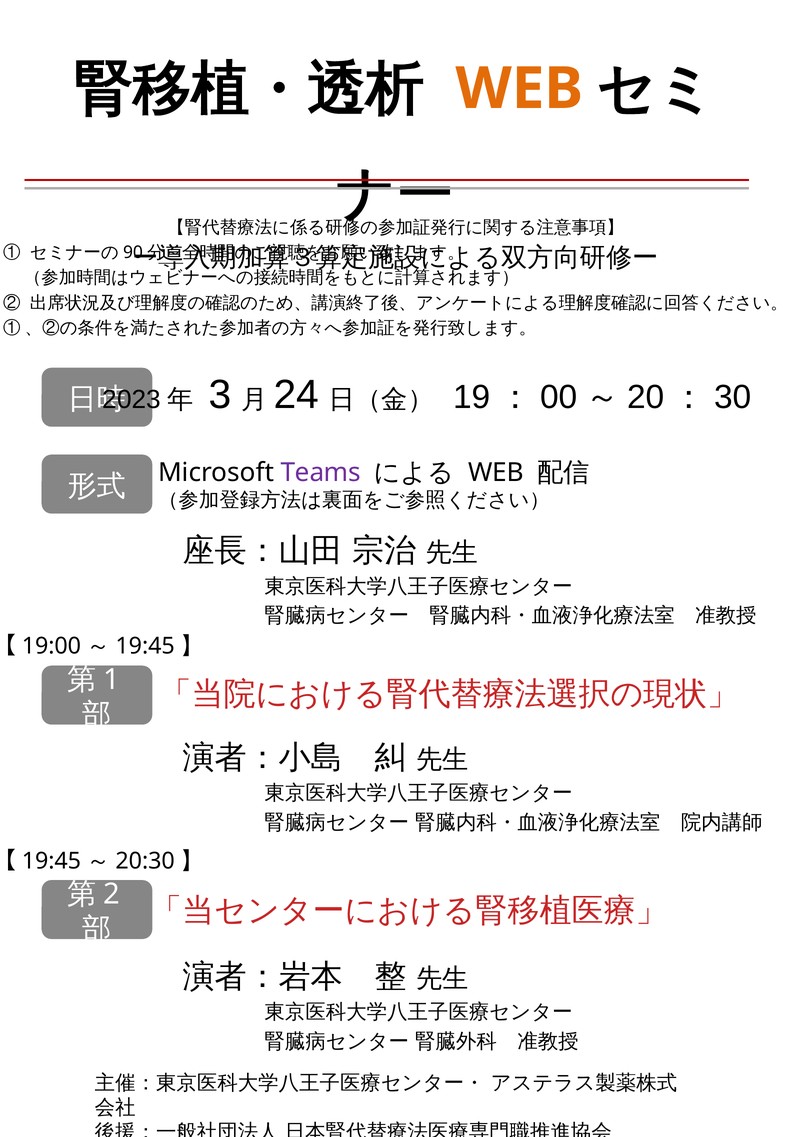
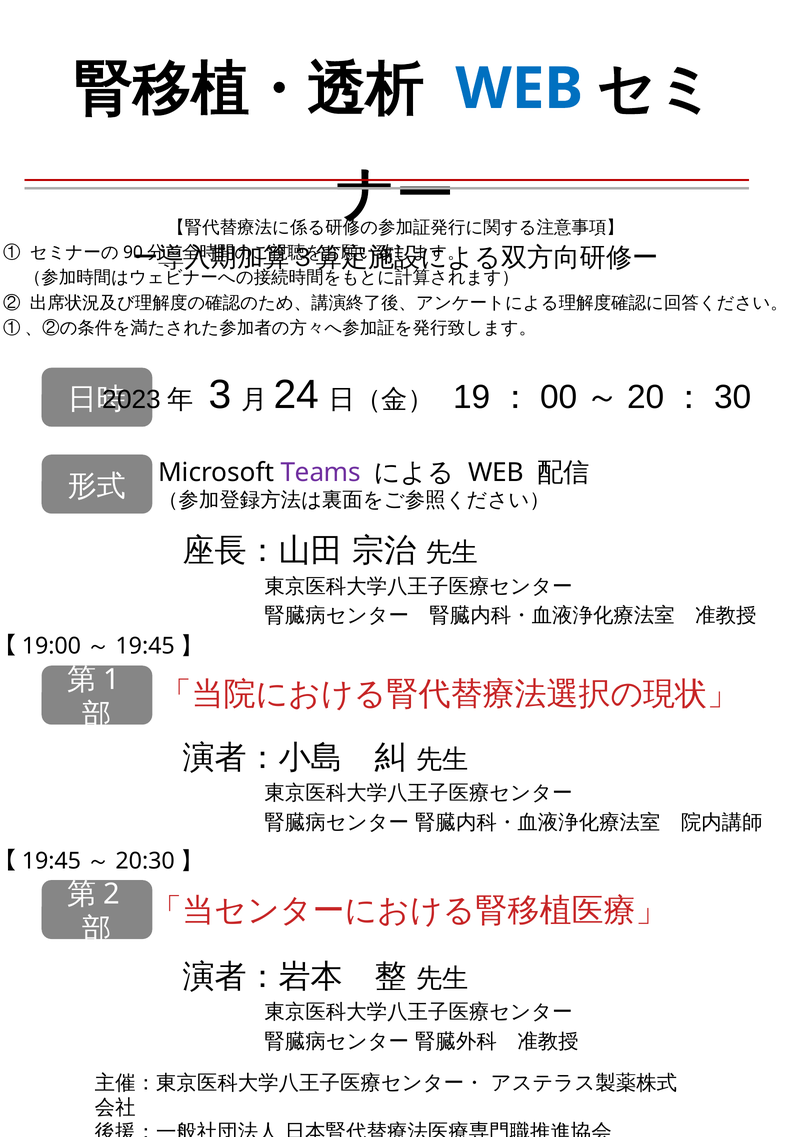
WEB at (519, 89) colour: orange -> blue
